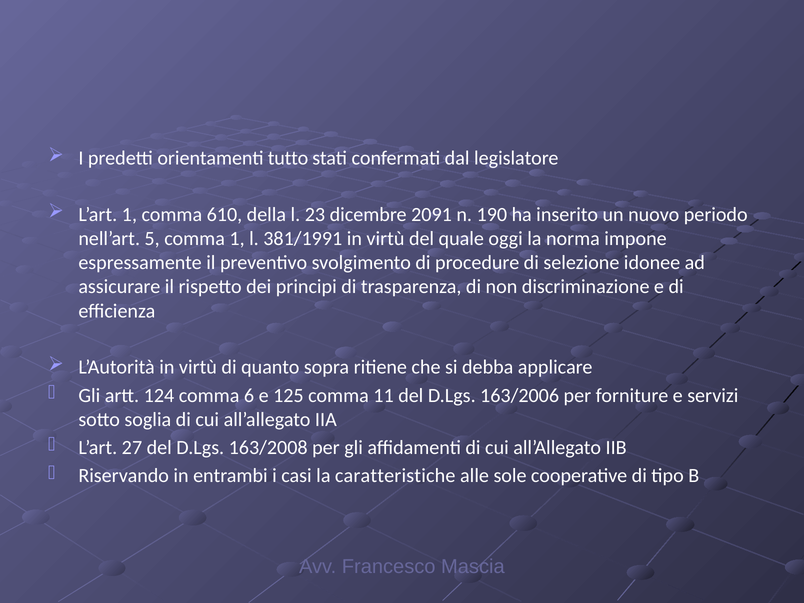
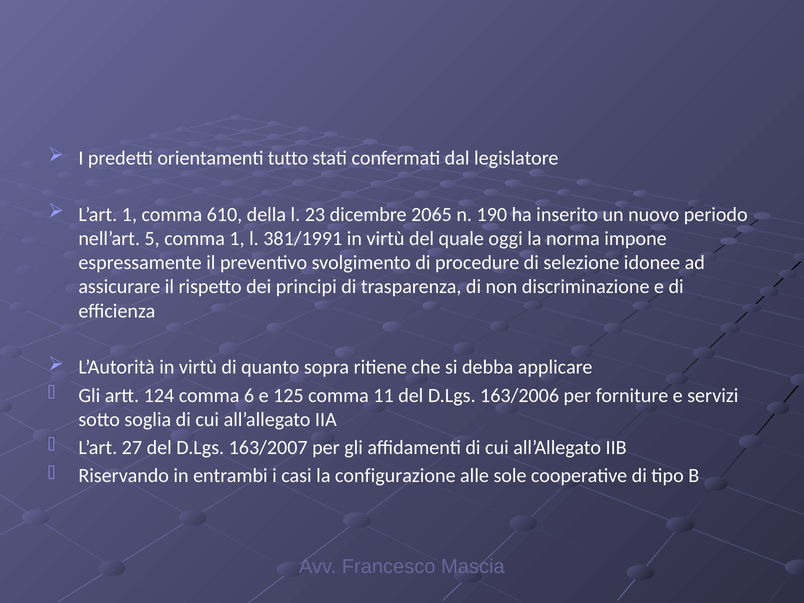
2091: 2091 -> 2065
163/2008: 163/2008 -> 163/2007
caratteristiche: caratteristiche -> configurazione
